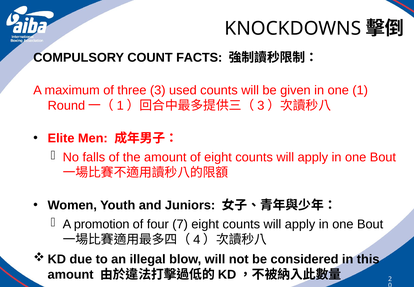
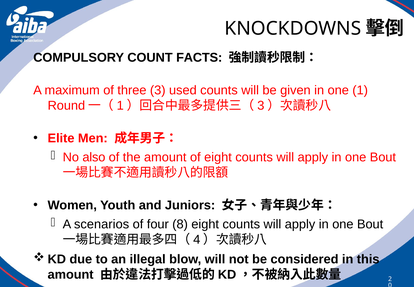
falls: falls -> also
promotion: promotion -> scenarios
7: 7 -> 8
